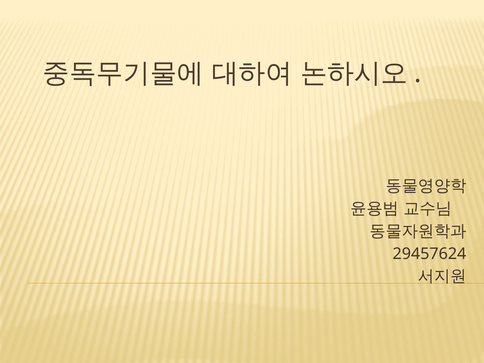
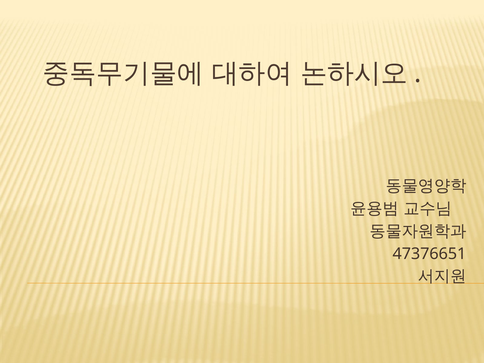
29457624: 29457624 -> 47376651
